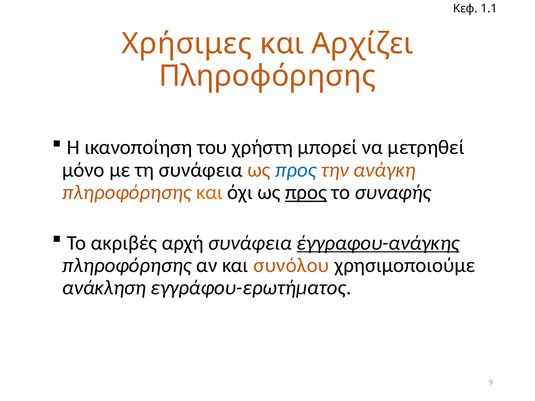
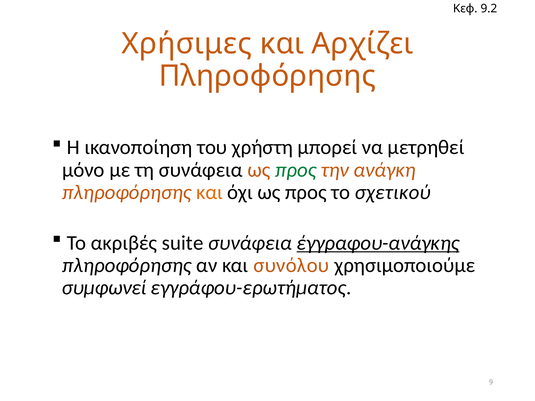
1.1: 1.1 -> 9.2
προς at (296, 170) colour: blue -> green
προς at (306, 192) underline: present -> none
συναφής: συναφής -> σχετικού
αρχή: αρχή -> suite
ανάκληση: ανάκληση -> συμφωνεί
